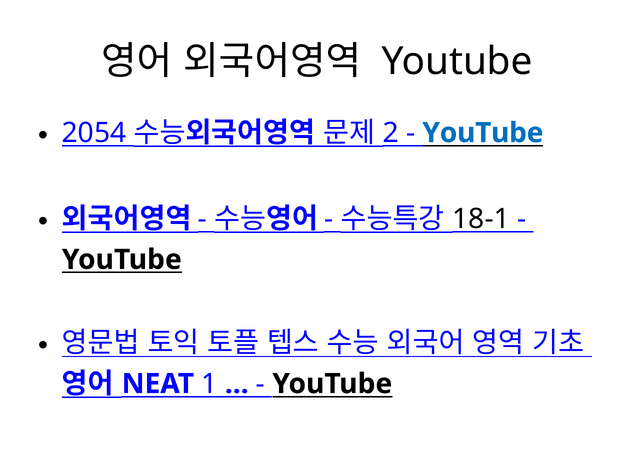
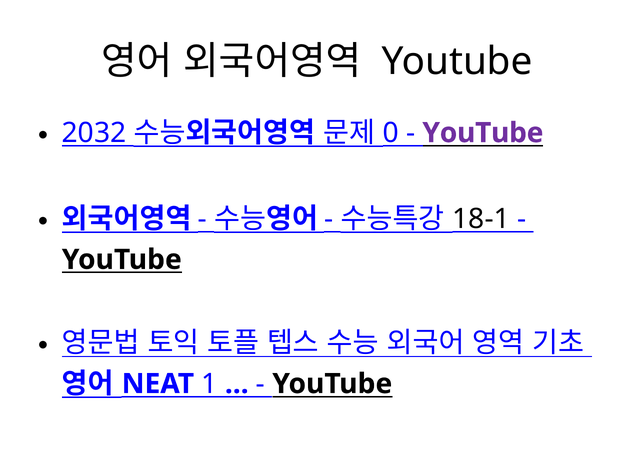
2054: 2054 -> 2032
2: 2 -> 0
YouTube at (483, 133) colour: blue -> purple
